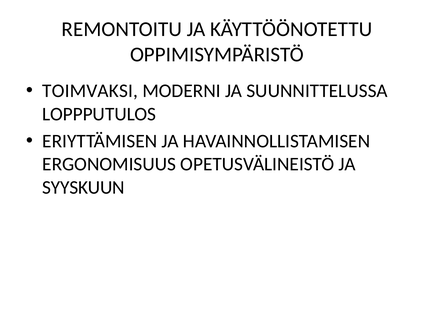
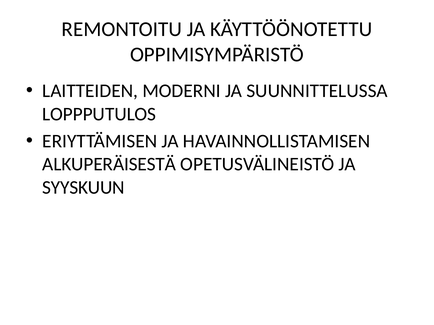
TOIMVAKSI: TOIMVAKSI -> LAITTEIDEN
ERGONOMISUUS: ERGONOMISUUS -> ALKUPERÄISESTÄ
